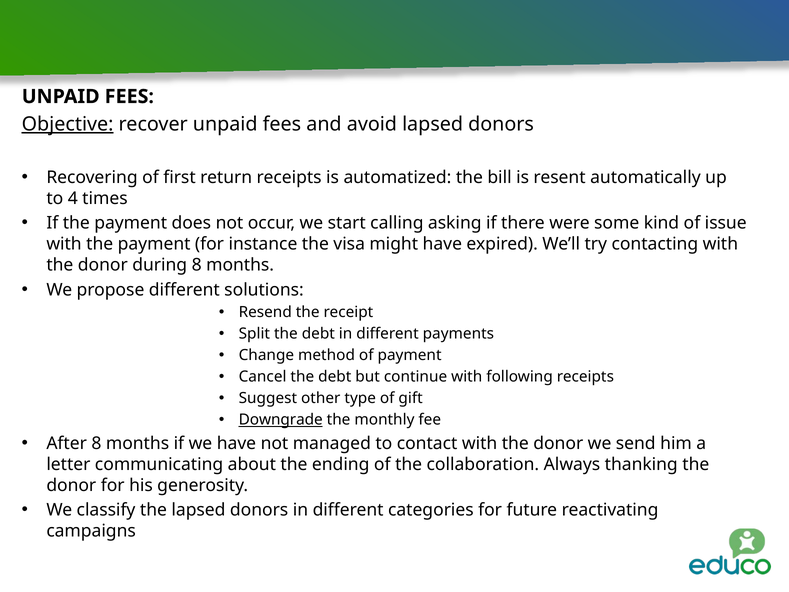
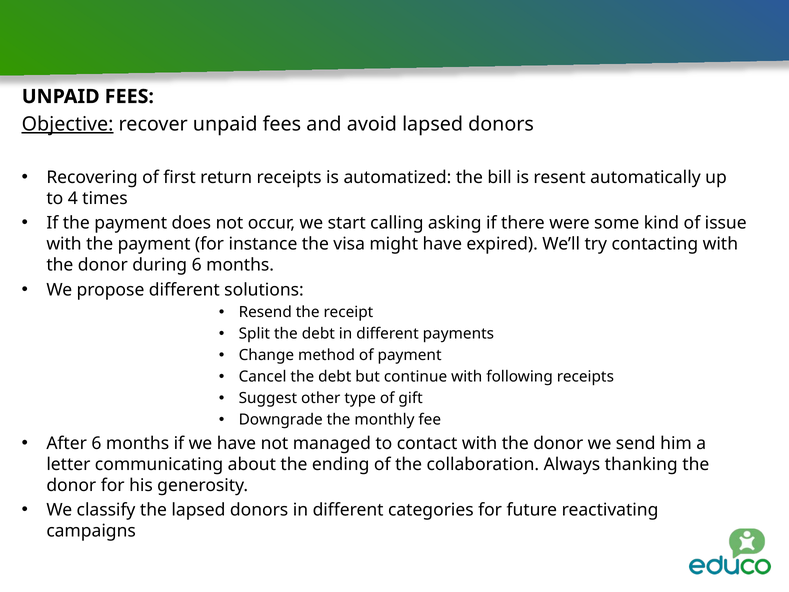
during 8: 8 -> 6
Downgrade underline: present -> none
After 8: 8 -> 6
